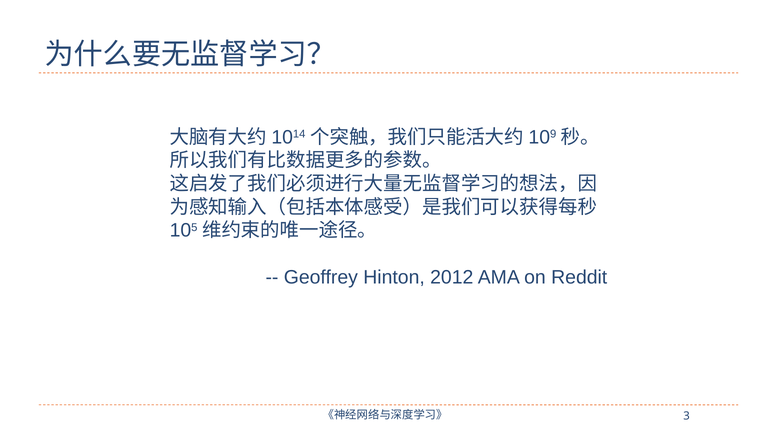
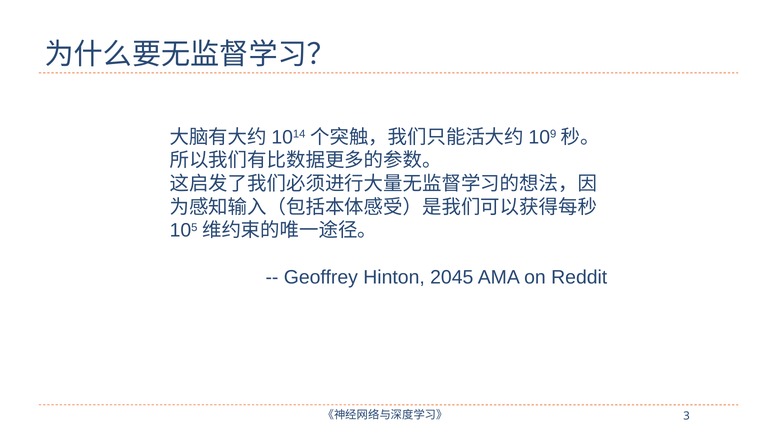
2012: 2012 -> 2045
